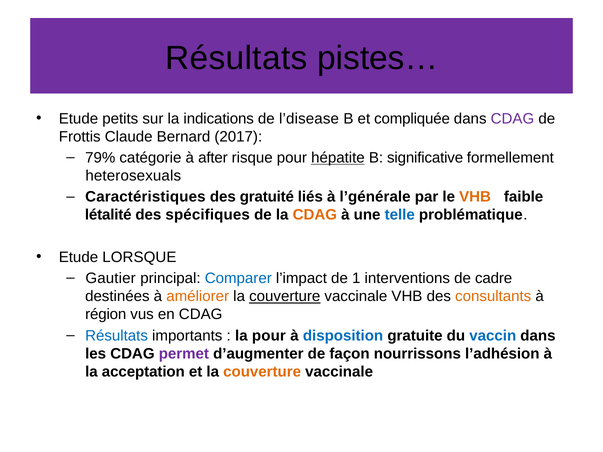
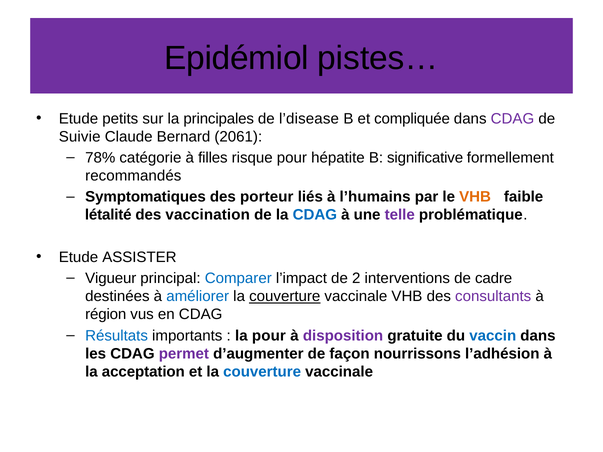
Résultats at (236, 58): Résultats -> Epidémiol
indications: indications -> principales
Frottis: Frottis -> Suivie
2017: 2017 -> 2061
79%: 79% -> 78%
after: after -> filles
hépatite underline: present -> none
heterosexuals: heterosexuals -> recommandés
Caractéristiques: Caractéristiques -> Symptomatiques
gratuité: gratuité -> porteur
l’générale: l’générale -> l’humains
spécifiques: spécifiques -> vaccination
CDAG at (315, 215) colour: orange -> blue
telle colour: blue -> purple
LORSQUE: LORSQUE -> ASSISTER
Gautier: Gautier -> Vigueur
1: 1 -> 2
améliorer colour: orange -> blue
consultants colour: orange -> purple
disposition colour: blue -> purple
couverture at (262, 372) colour: orange -> blue
